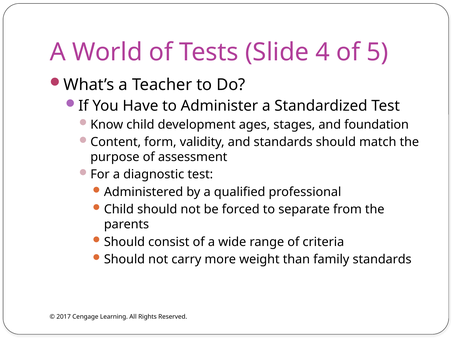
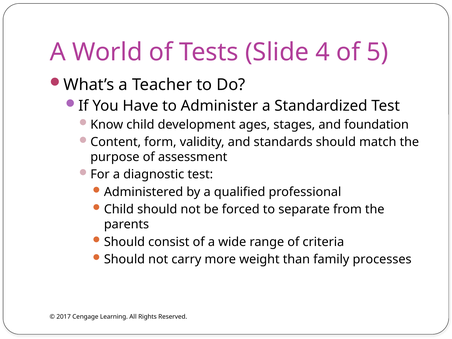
family standards: standards -> processes
